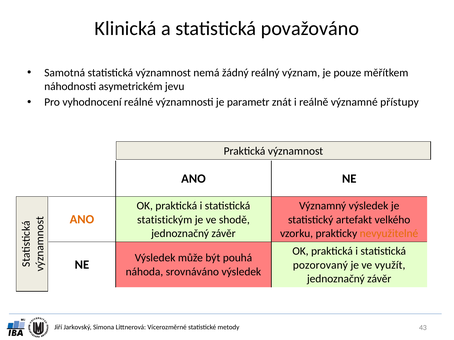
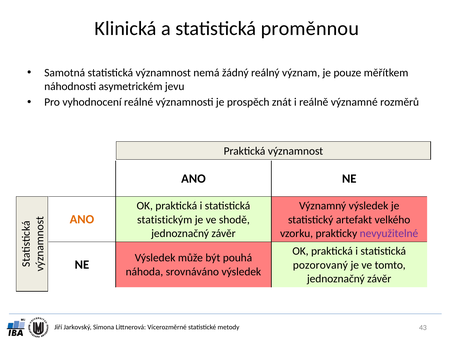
považováno: považováno -> proměnnou
parametr: parametr -> prospěch
přístupy: přístupy -> rozměrů
nevyužitelné colour: orange -> purple
využít: využít -> tomto
